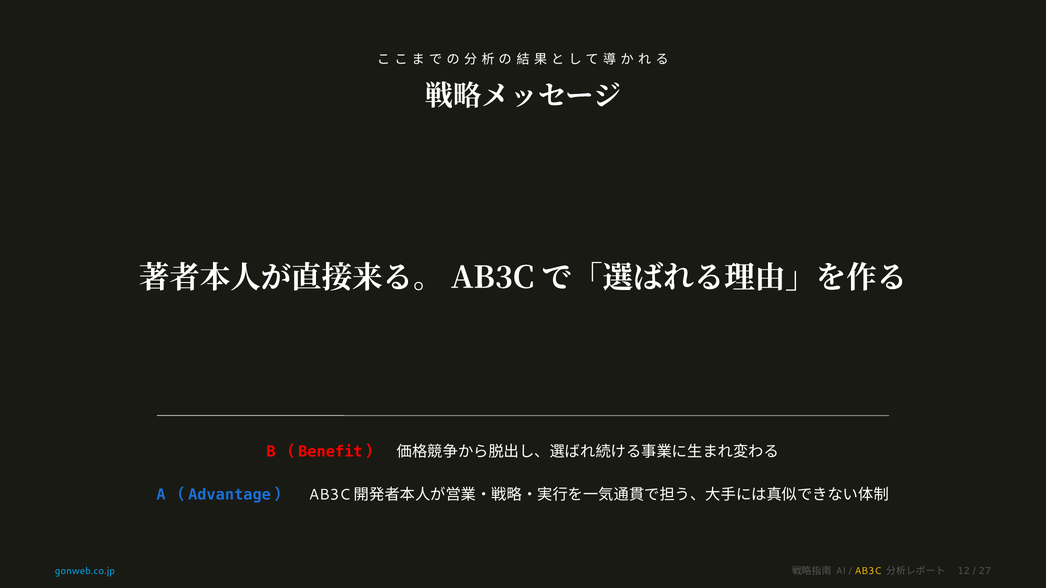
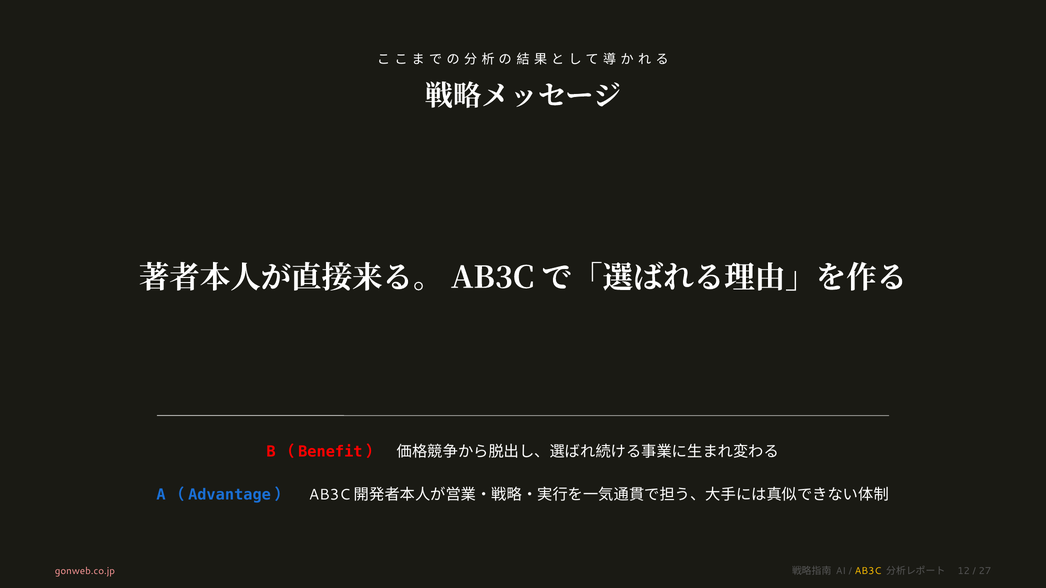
gonweb.co.jp colour: light blue -> pink
